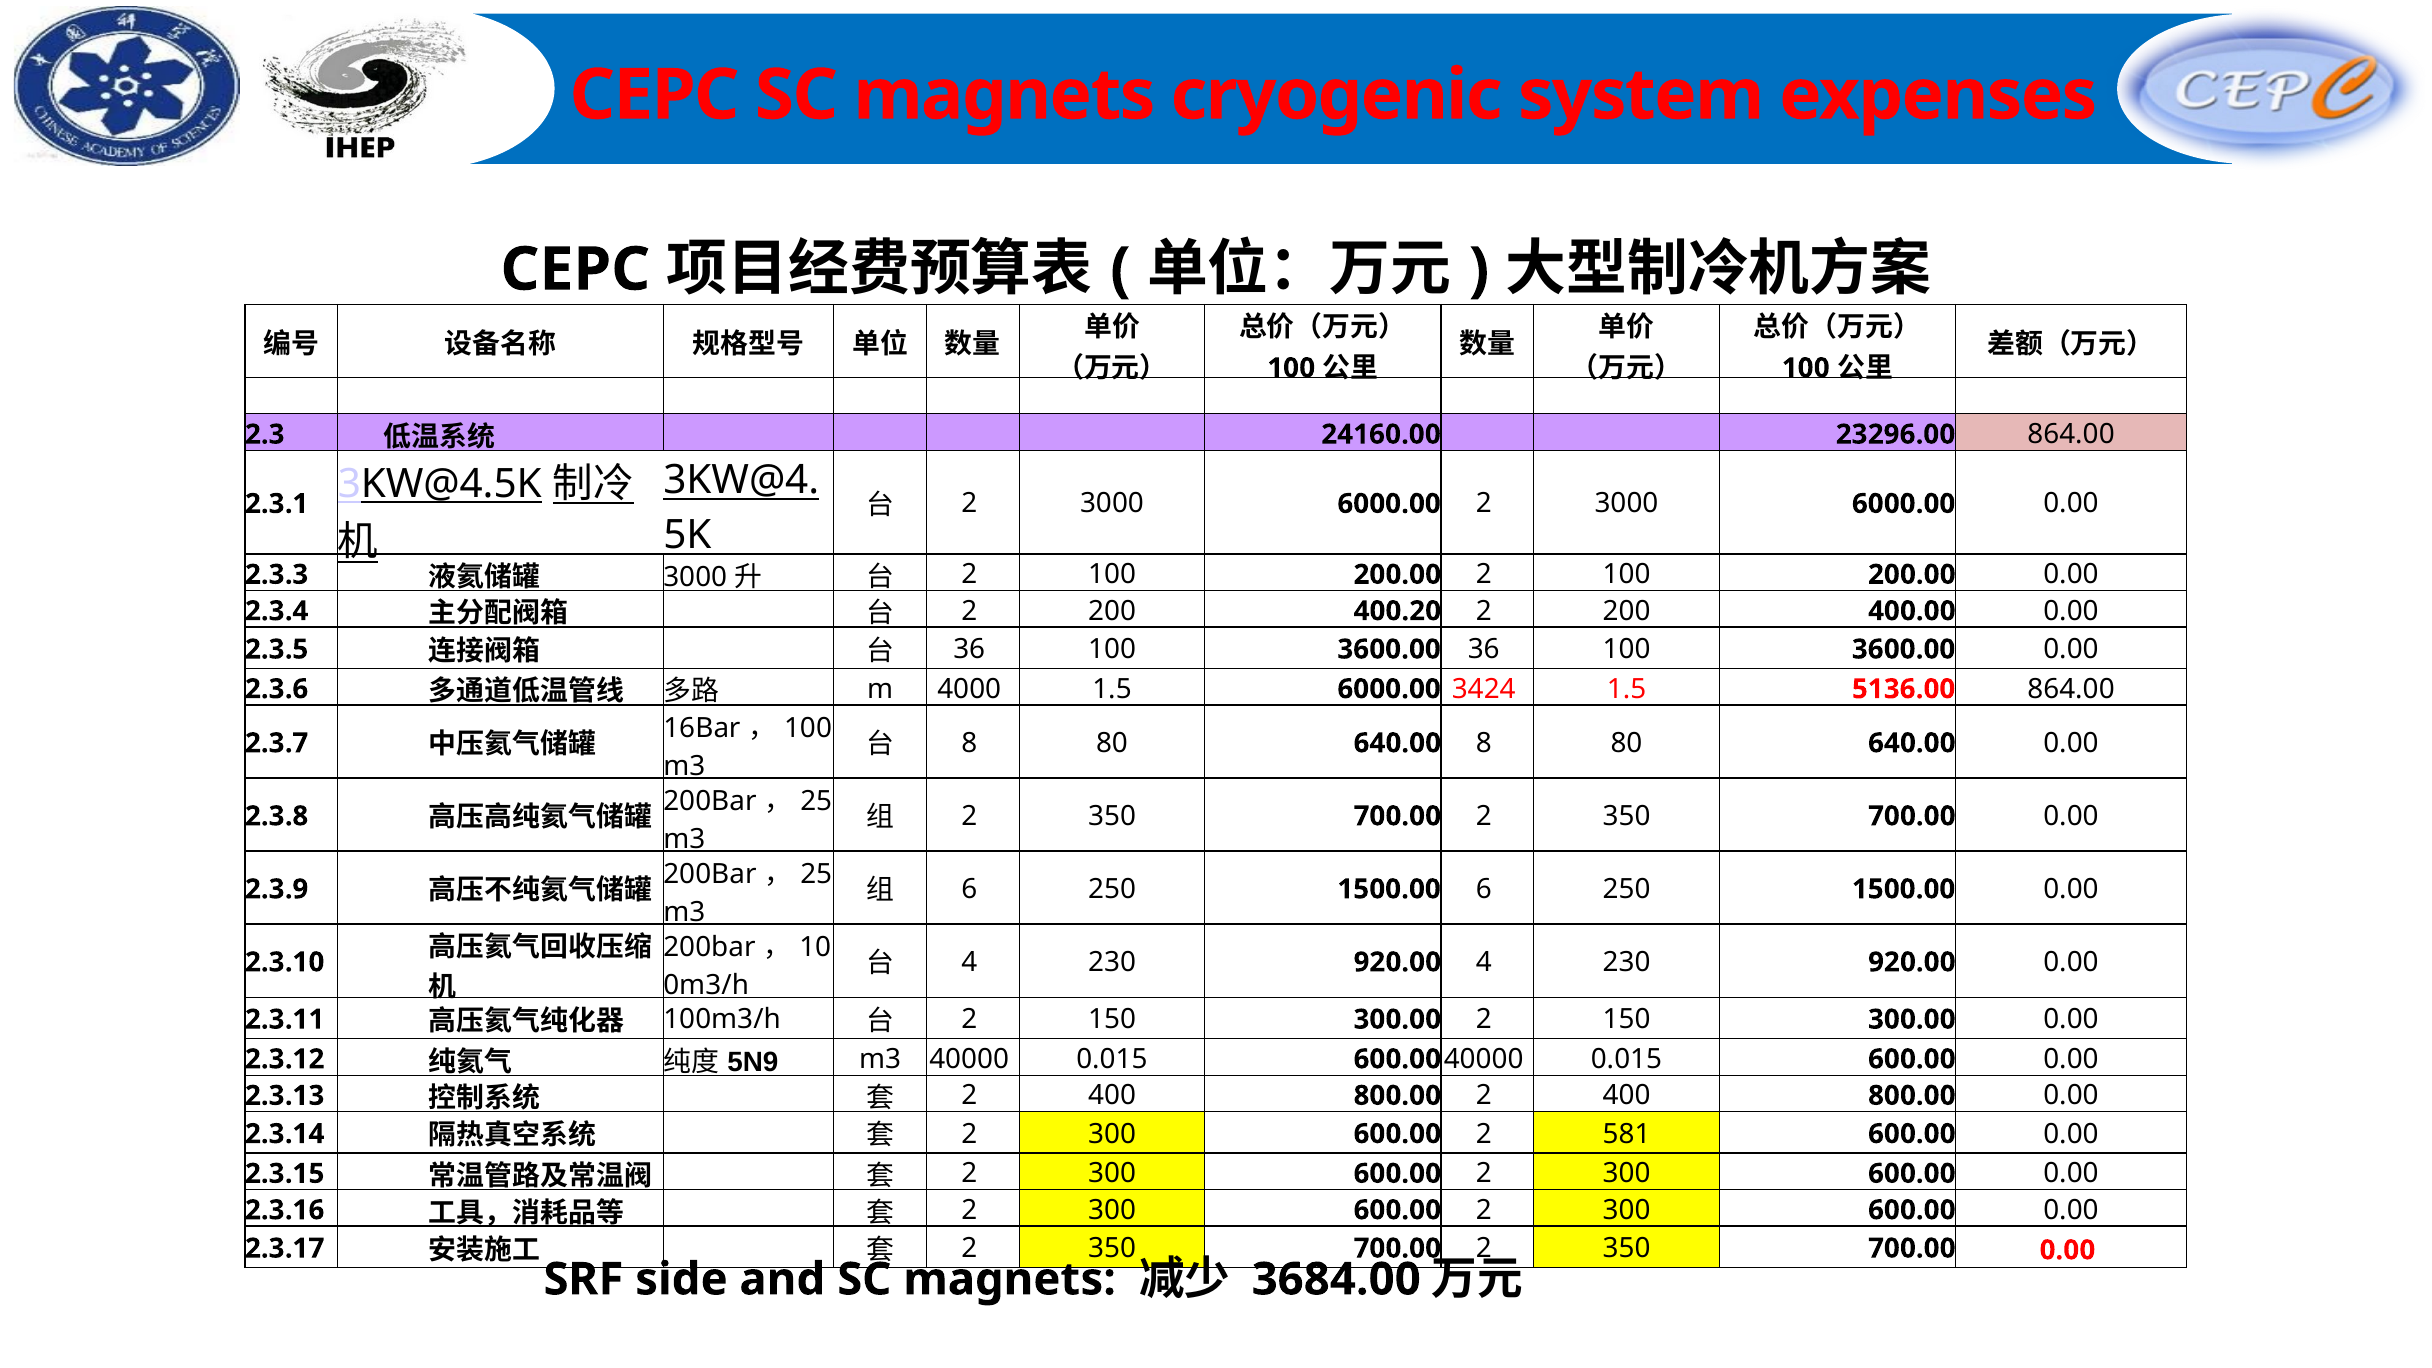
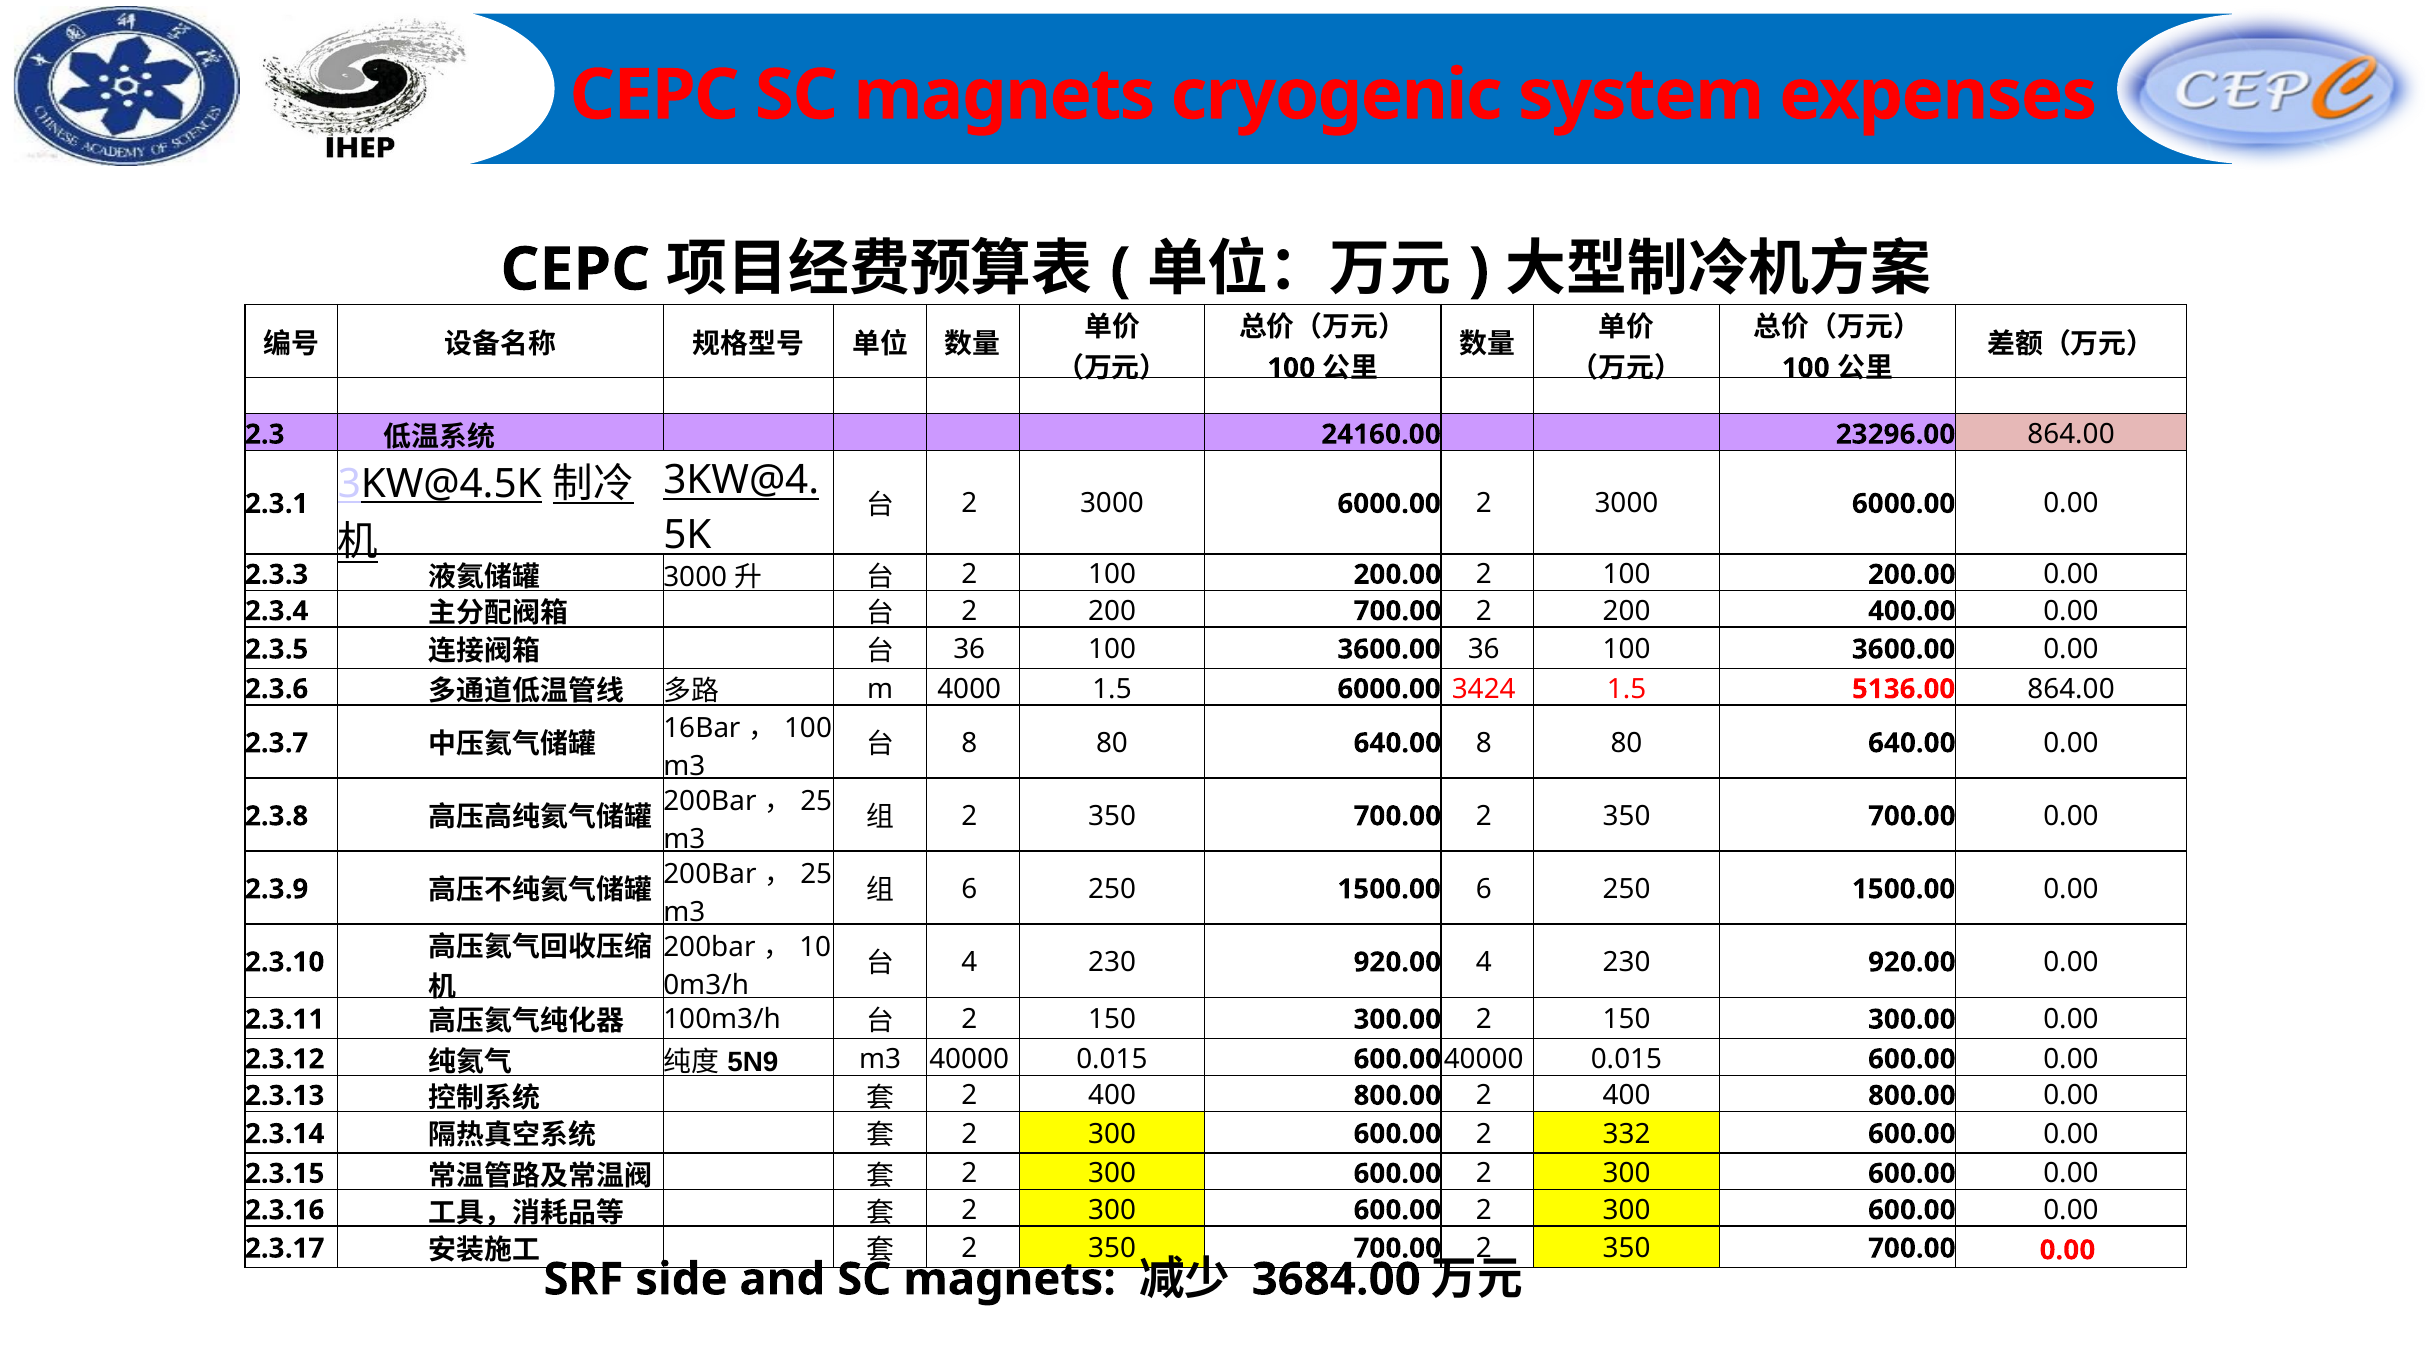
400.20 at (1397, 611): 400.20 -> 700.00
581: 581 -> 332
